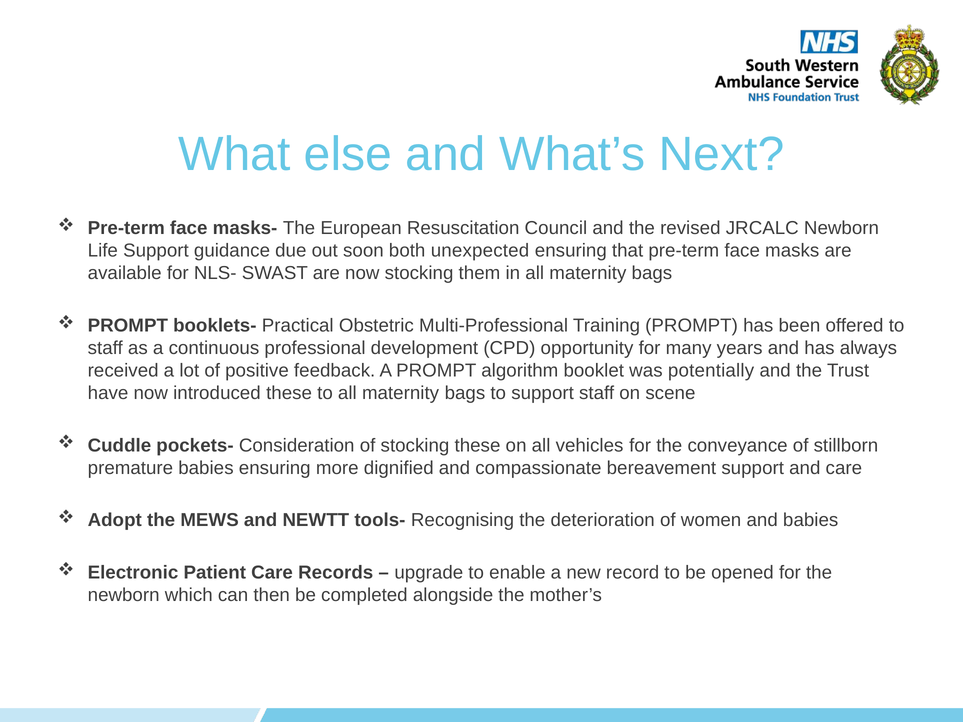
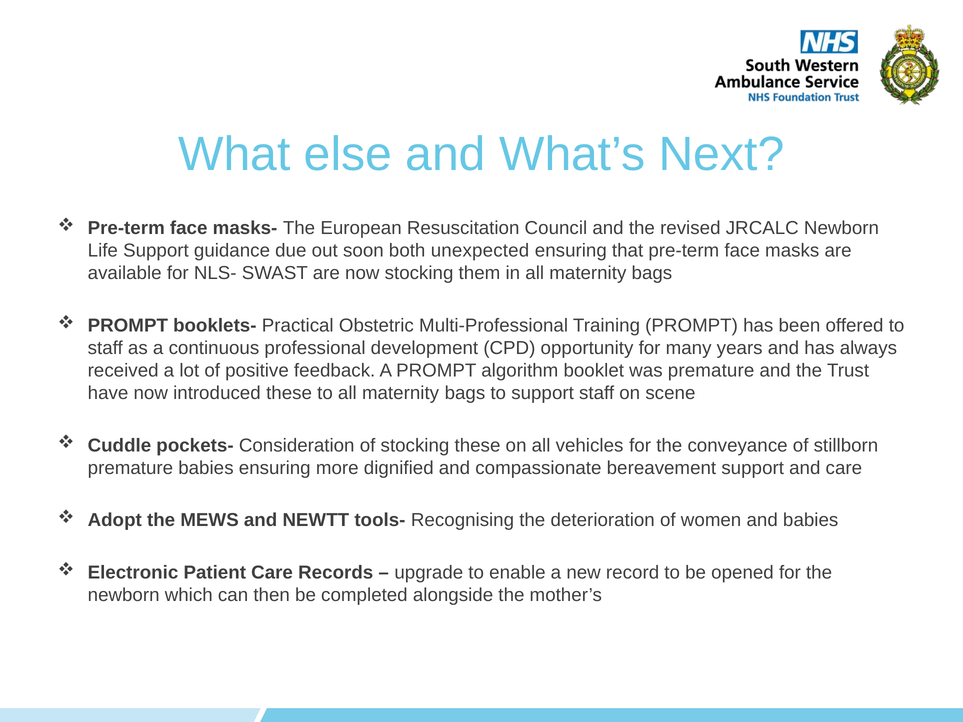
was potentially: potentially -> premature
